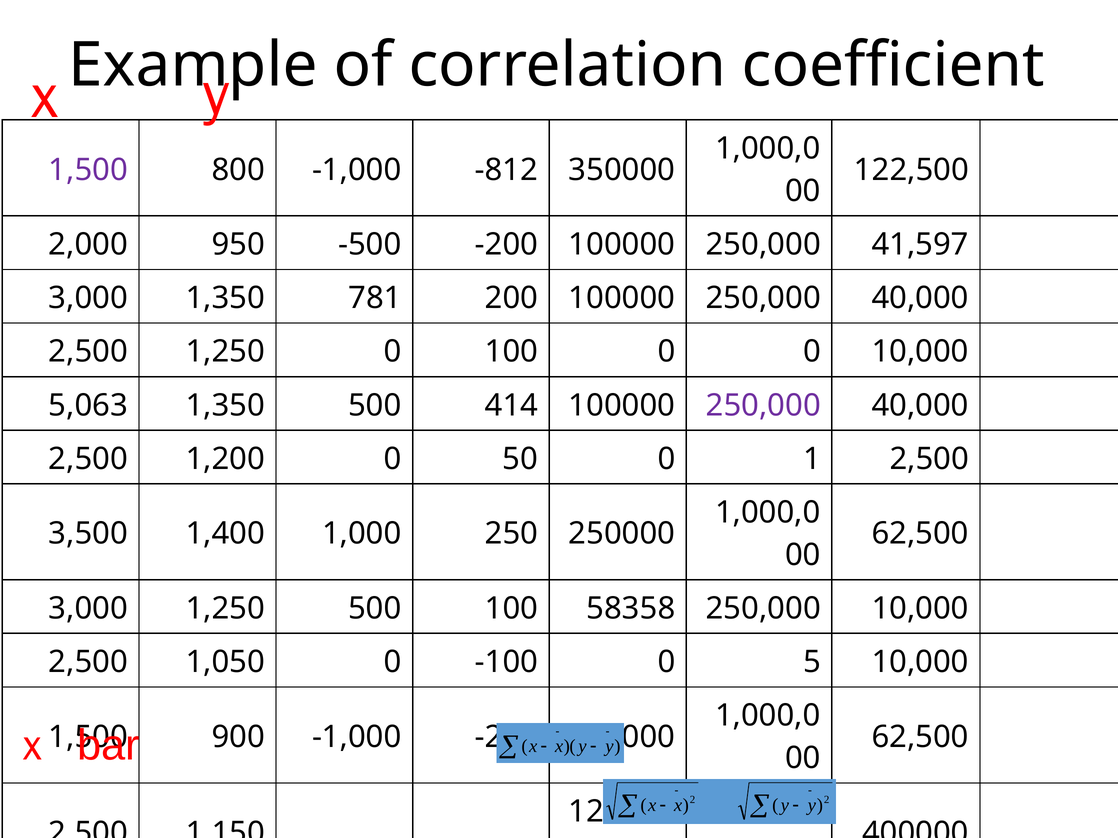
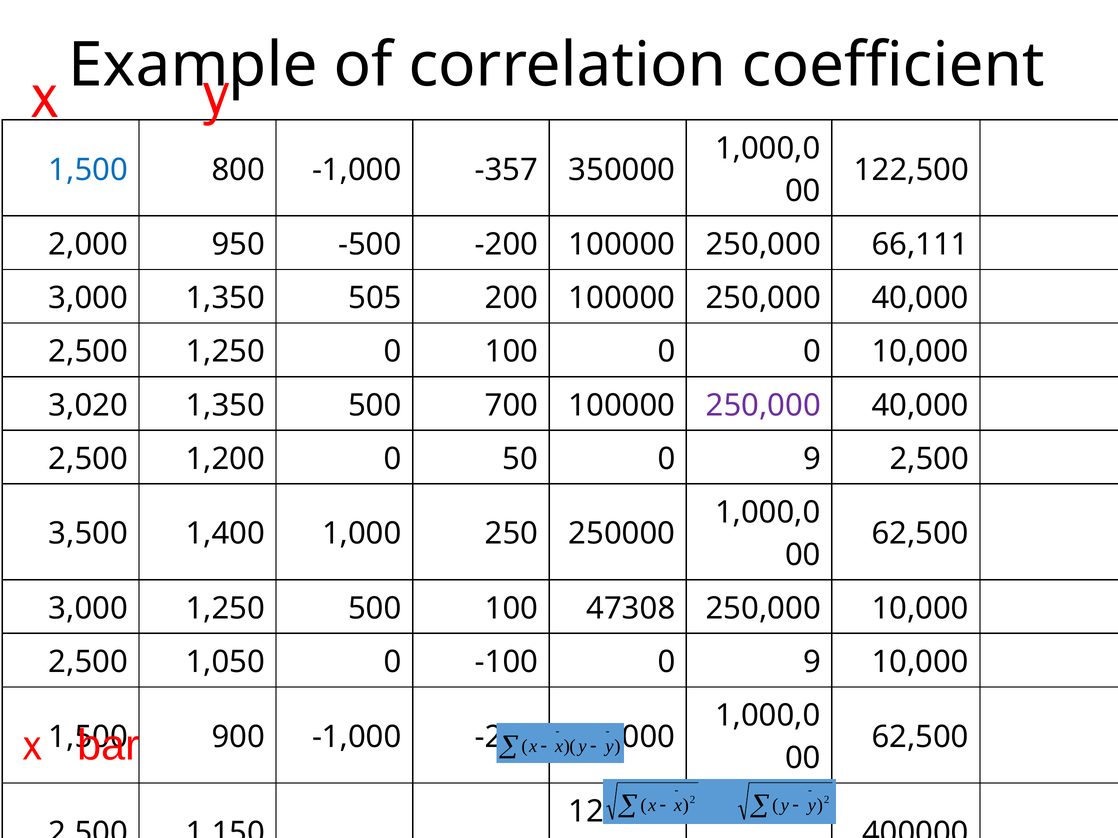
1,500 at (88, 170) colour: purple -> blue
-812: -812 -> -357
41,597: 41,597 -> 66,111
781: 781 -> 505
5,063: 5,063 -> 3,020
414: 414 -> 700
50 0 1: 1 -> 9
58358: 58358 -> 47308
-100 0 5: 5 -> 9
